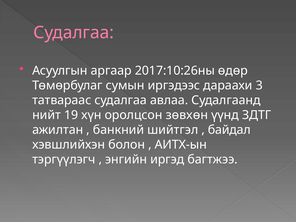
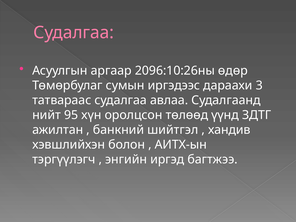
2017:10:26ны: 2017:10:26ны -> 2096:10:26ны
19: 19 -> 95
зөвхөн: зөвхөн -> төлөөд
байдал: байдал -> хандив
